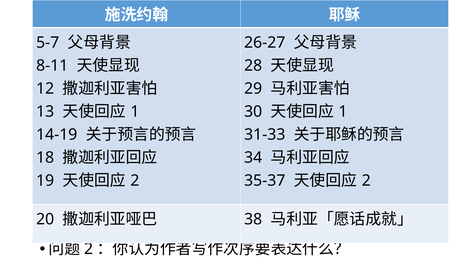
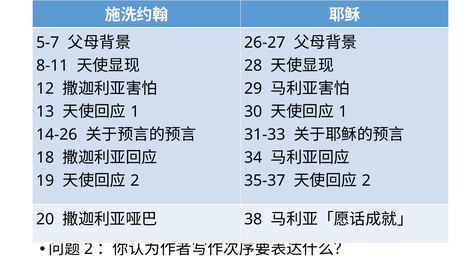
14-19: 14-19 -> 14-26
